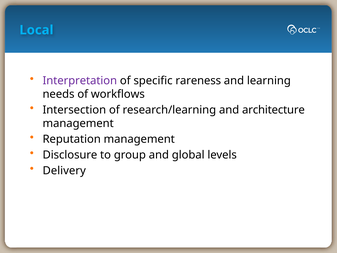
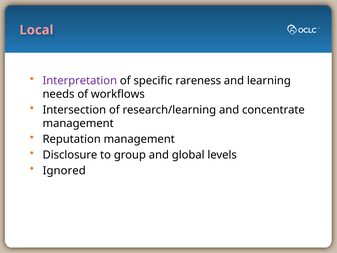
Local colour: light blue -> pink
architecture: architecture -> concentrate
Delivery: Delivery -> Ignored
